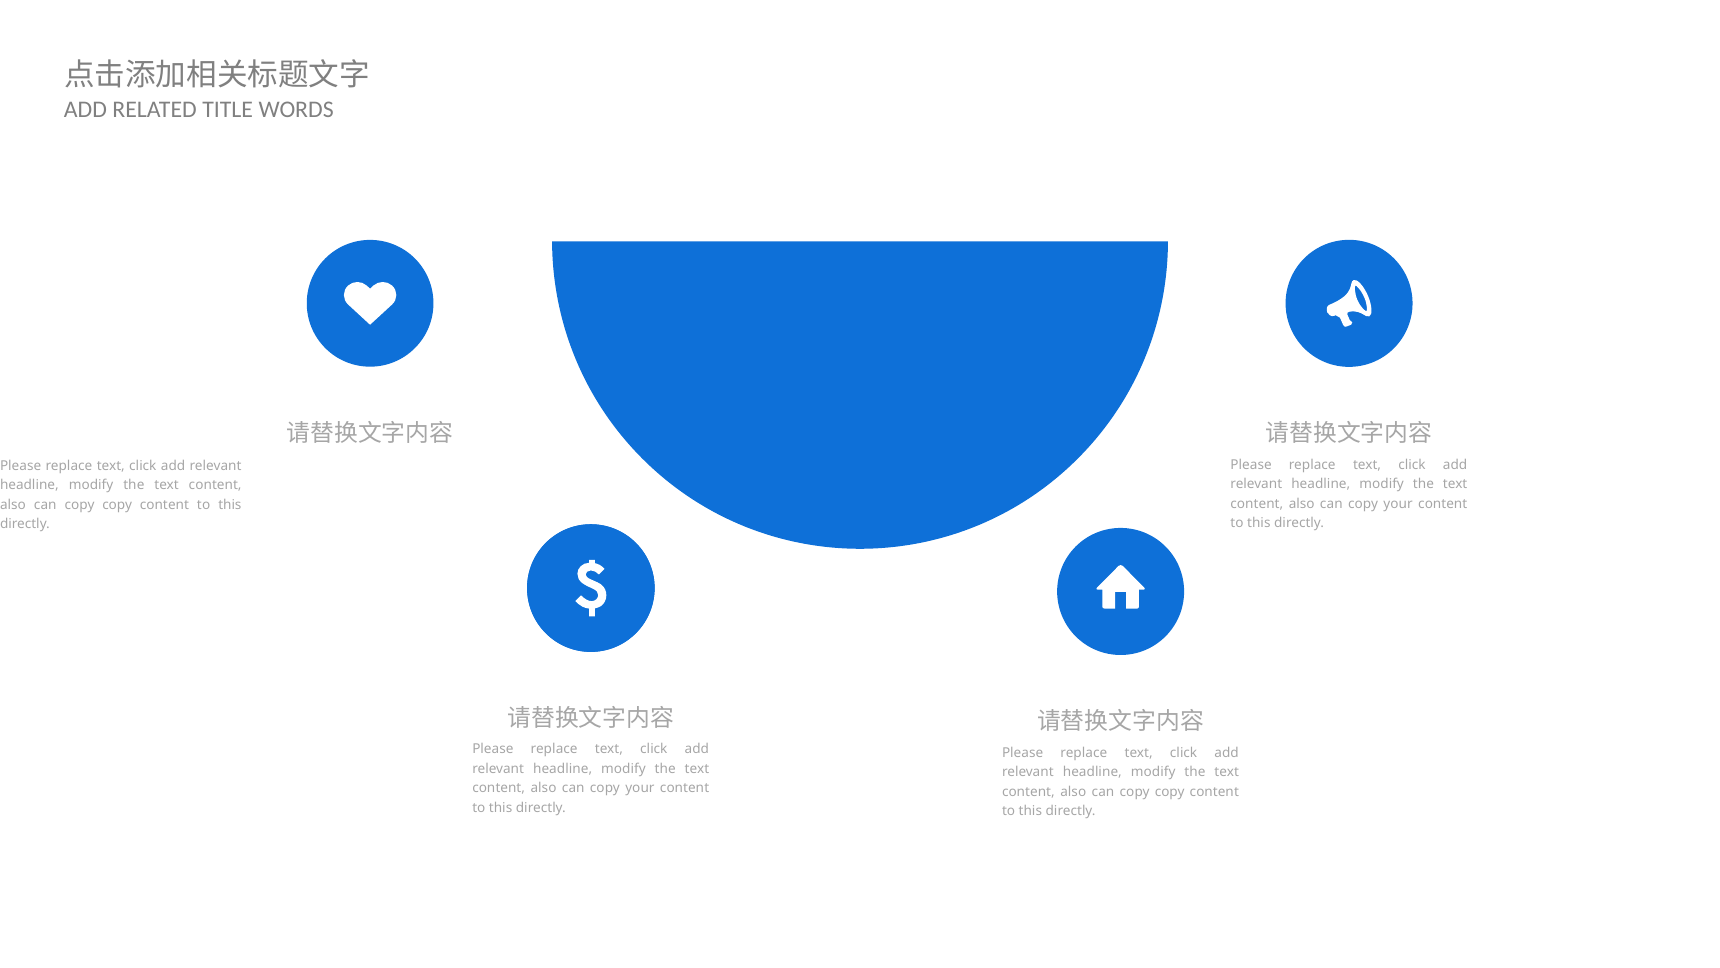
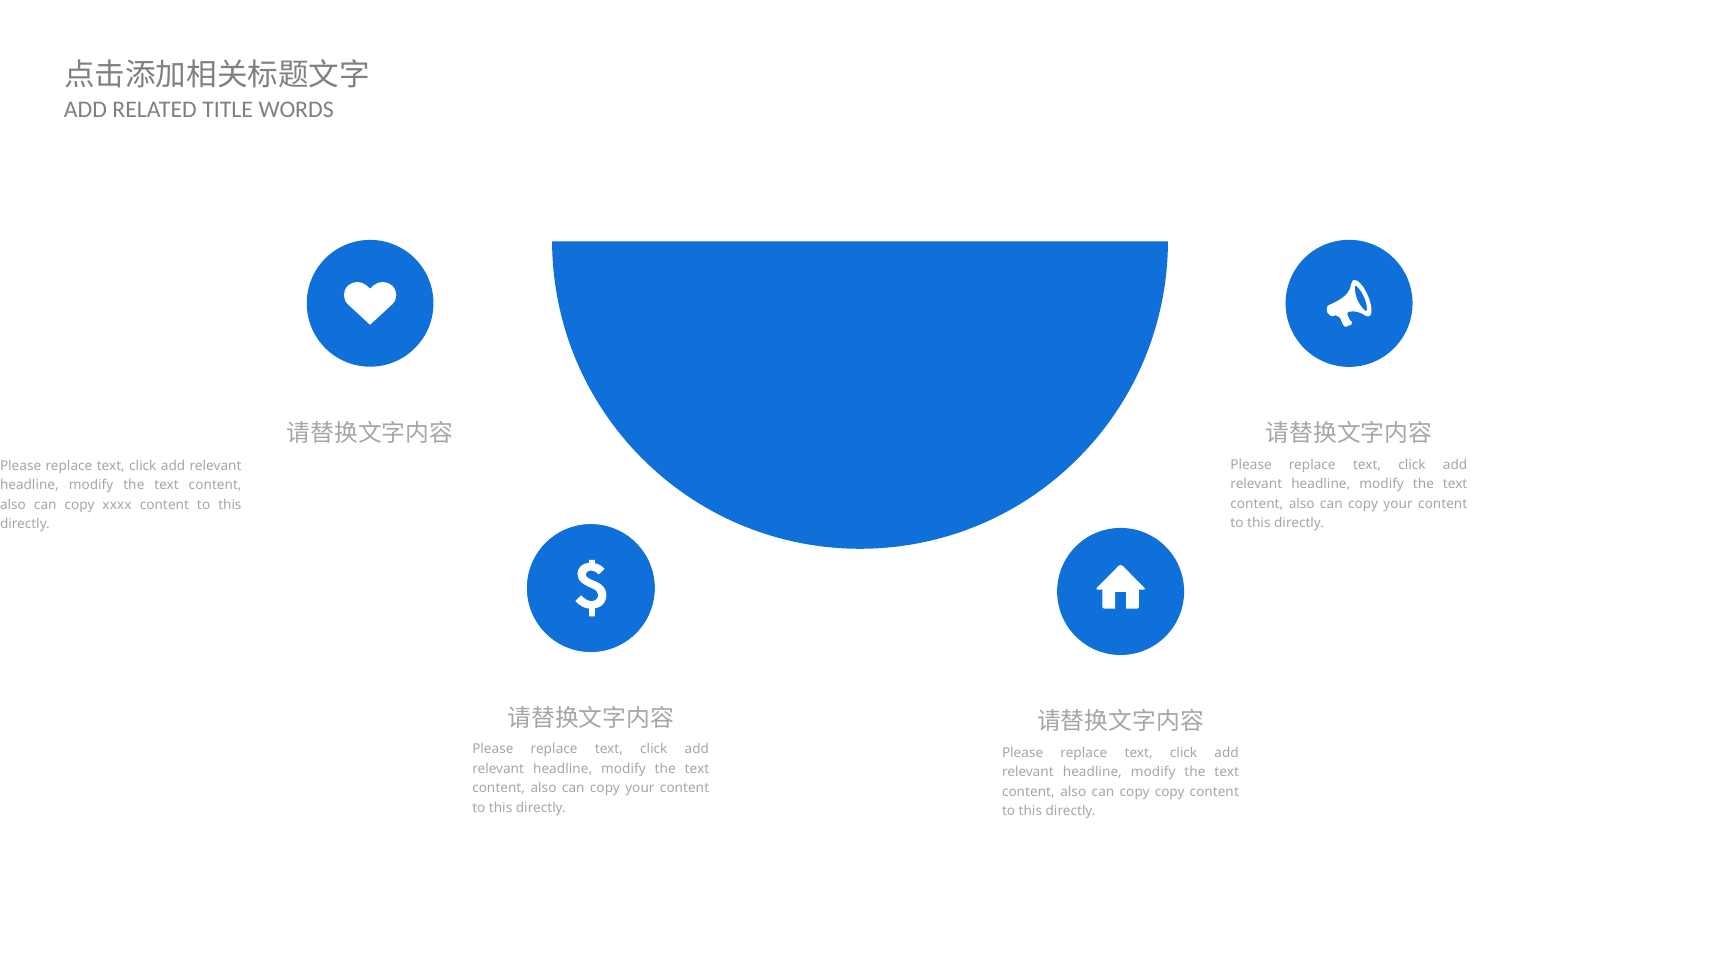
copy at (117, 504): copy -> xxxx
